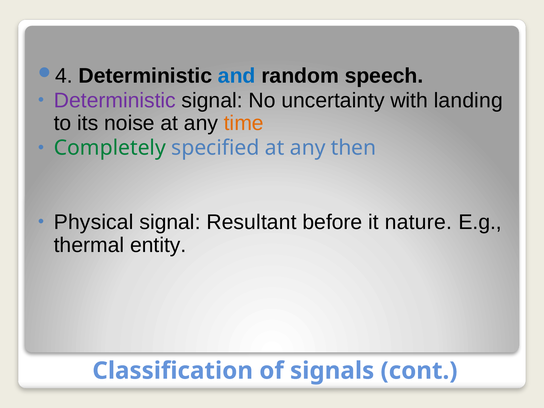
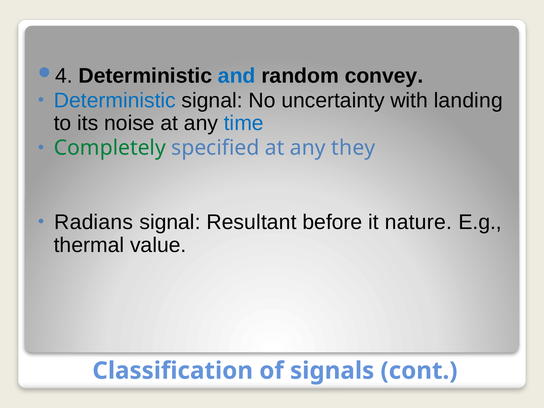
speech: speech -> convey
Deterministic at (115, 100) colour: purple -> blue
time colour: orange -> blue
then: then -> they
Physical: Physical -> Radians
entity: entity -> value
